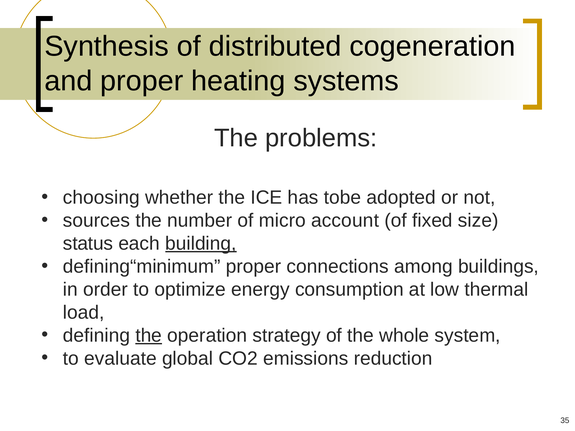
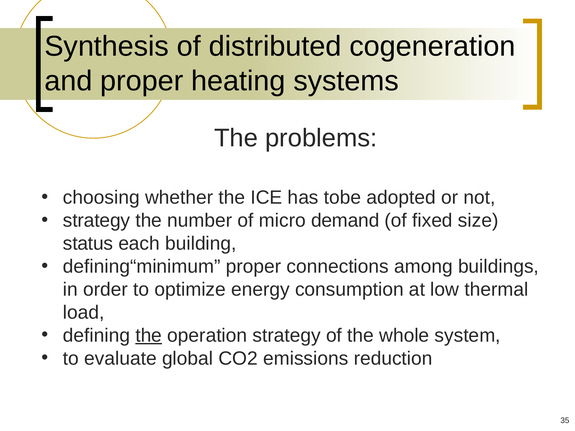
sources at (97, 221): sources -> strategy
account: account -> demand
building underline: present -> none
